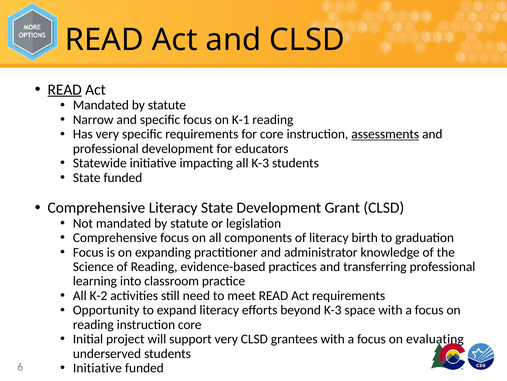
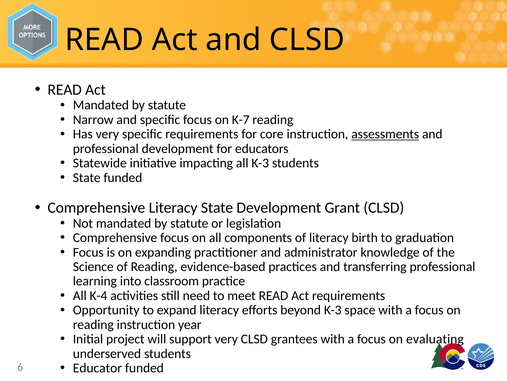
READ at (65, 89) underline: present -> none
K-1: K-1 -> K-7
K-2: K-2 -> K-4
instruction core: core -> year
Initiative at (97, 367): Initiative -> Educator
